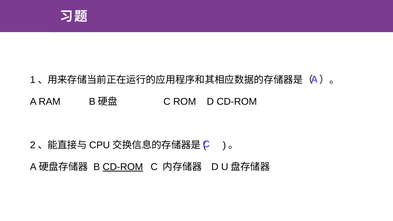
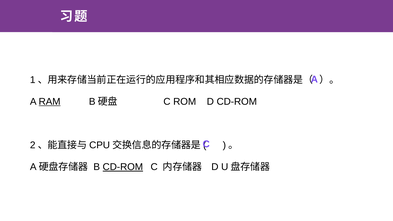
RAM underline: none -> present
